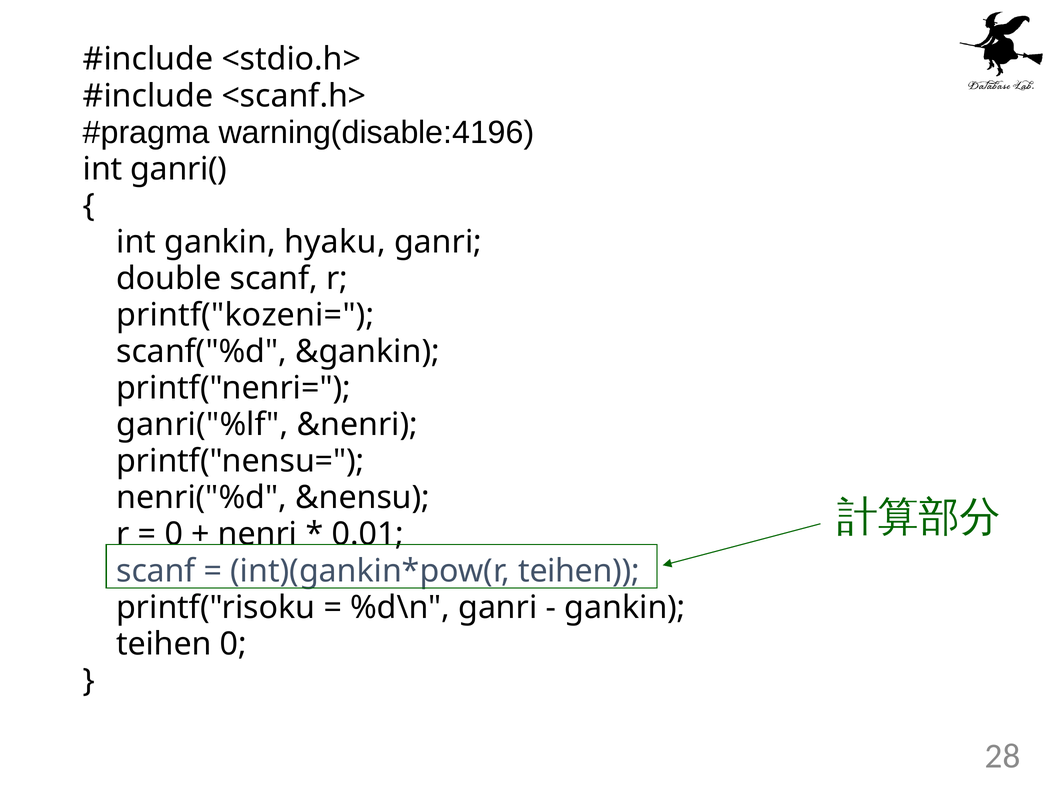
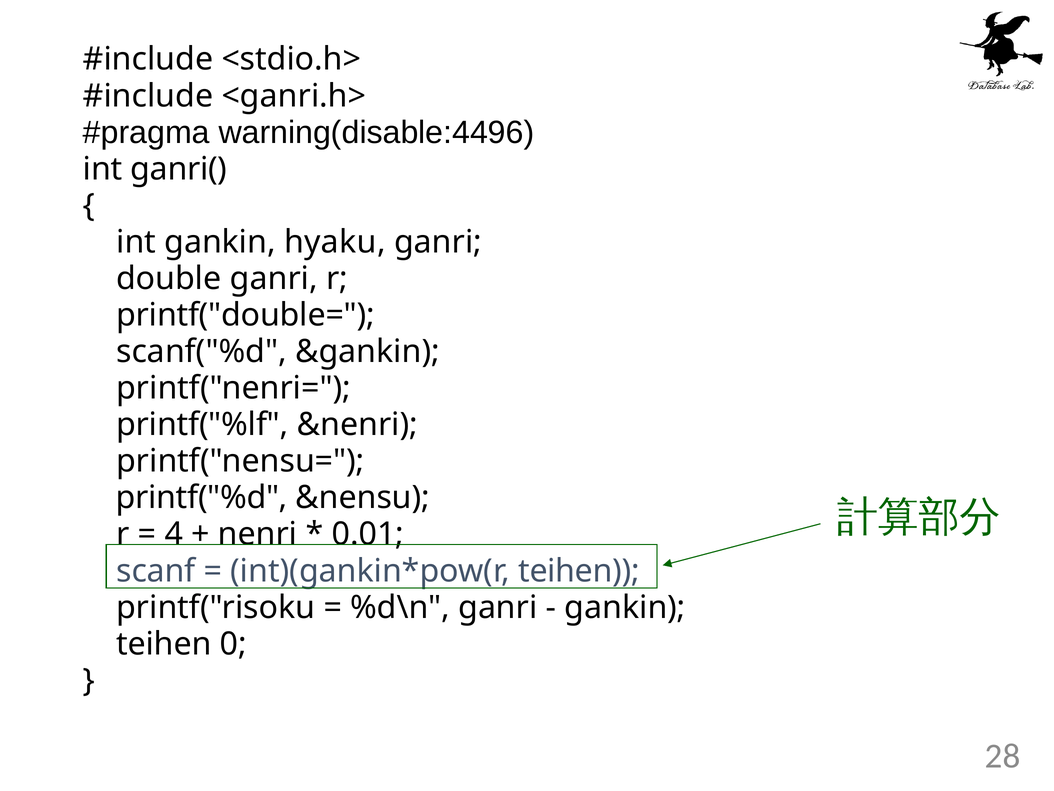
<scanf.h>: <scanf.h> -> <ganri.h>
warning(disable:4196: warning(disable:4196 -> warning(disable:4496
double scanf: scanf -> ganri
printf("kozeni=: printf("kozeni= -> printf("double=
ganri("%lf: ganri("%lf -> printf("%lf
nenri("%d: nenri("%d -> printf("%d
0 at (174, 534): 0 -> 4
